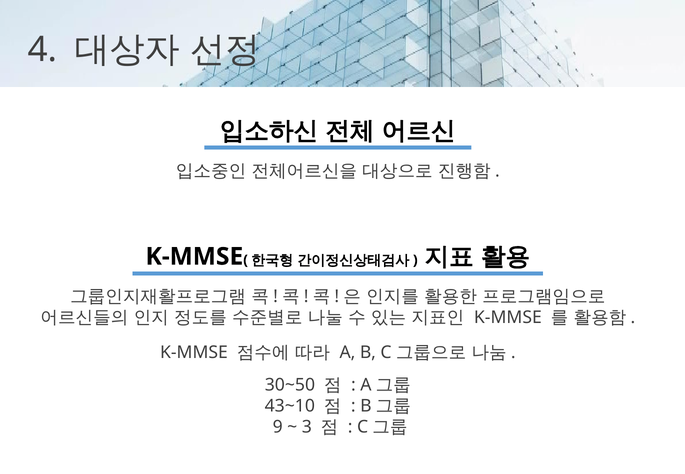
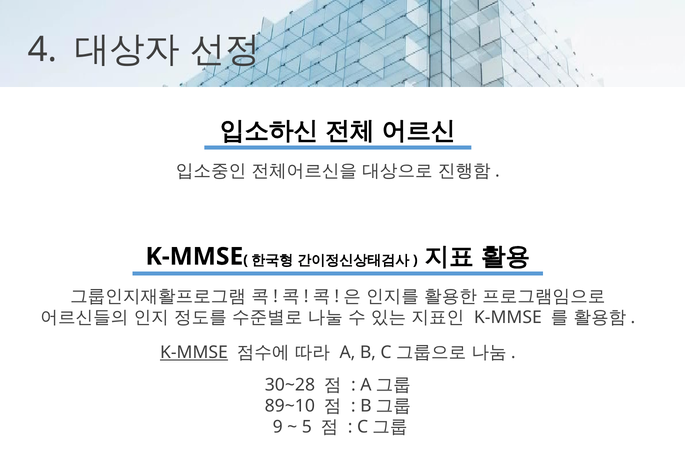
K-MMSE at (194, 352) underline: none -> present
30~50: 30~50 -> 30~28
43~10: 43~10 -> 89~10
3: 3 -> 5
